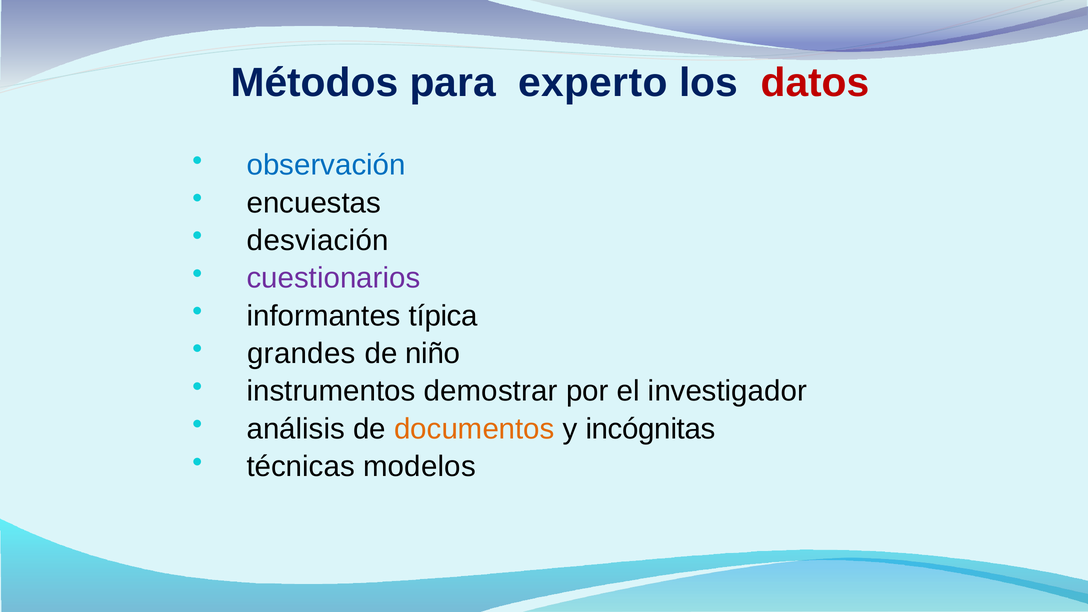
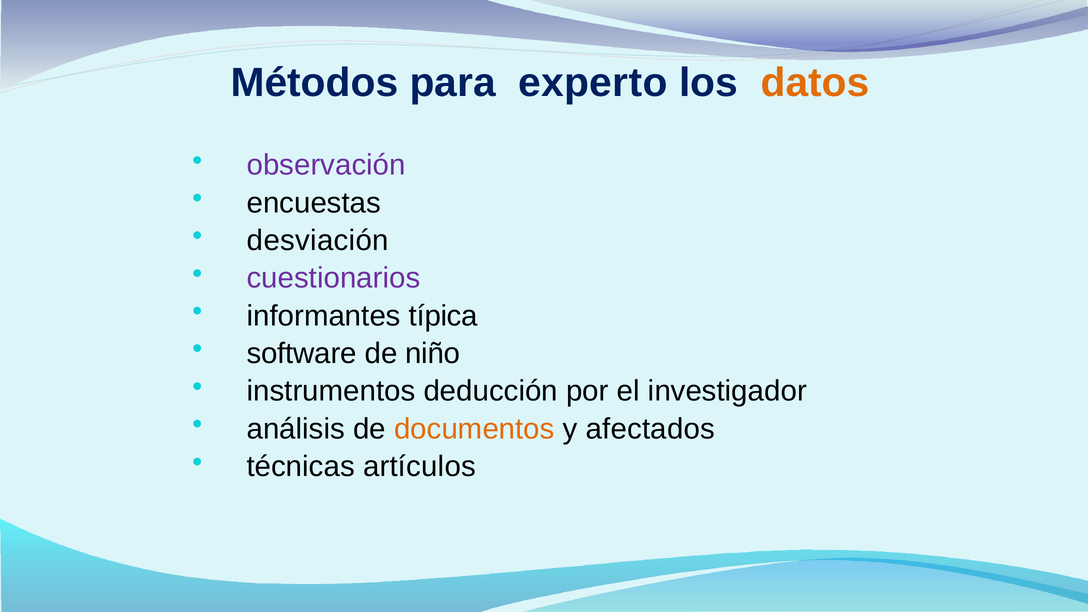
datos colour: red -> orange
observación colour: blue -> purple
grandes: grandes -> software
demostrar: demostrar -> deducción
incógnitas: incógnitas -> afectados
modelos: modelos -> artículos
